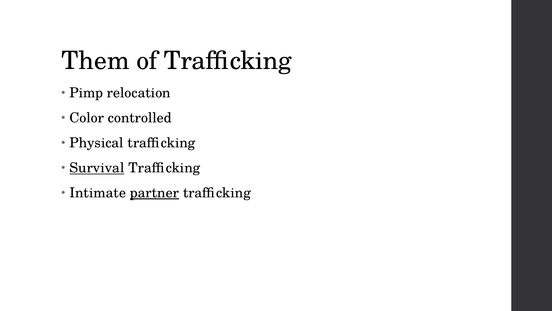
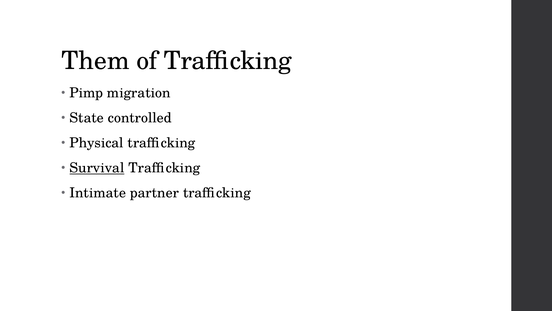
relocation: relocation -> migration
Color: Color -> State
partner underline: present -> none
